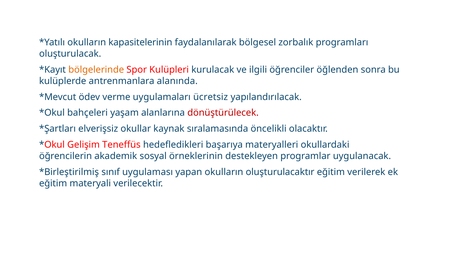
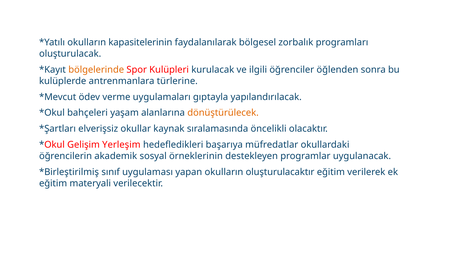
alanında: alanında -> türlerine
ücretsiz: ücretsiz -> gıptayla
dönüştürülecek colour: red -> orange
Teneffüs: Teneffüs -> Yerleşim
materyalleri: materyalleri -> müfredatlar
